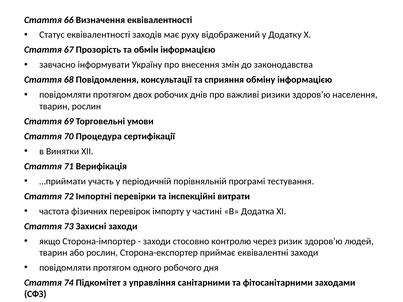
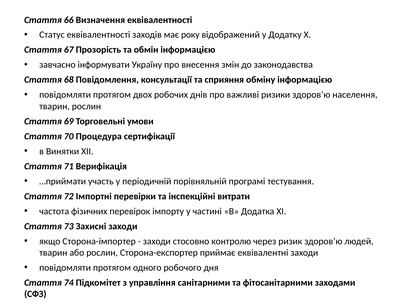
руху: руху -> року
